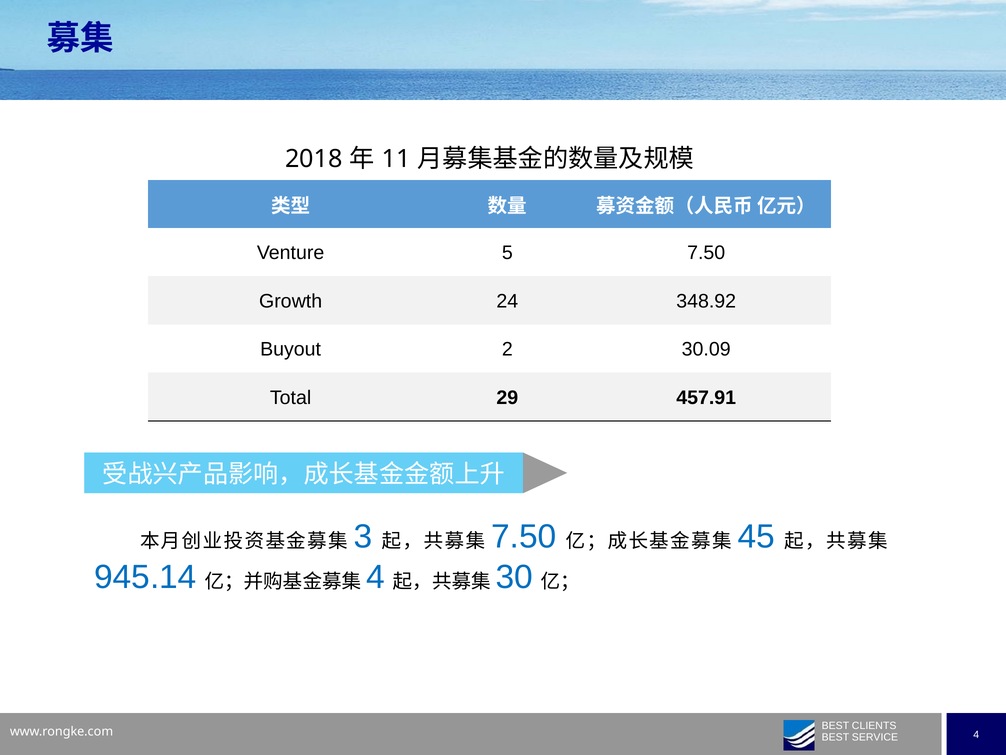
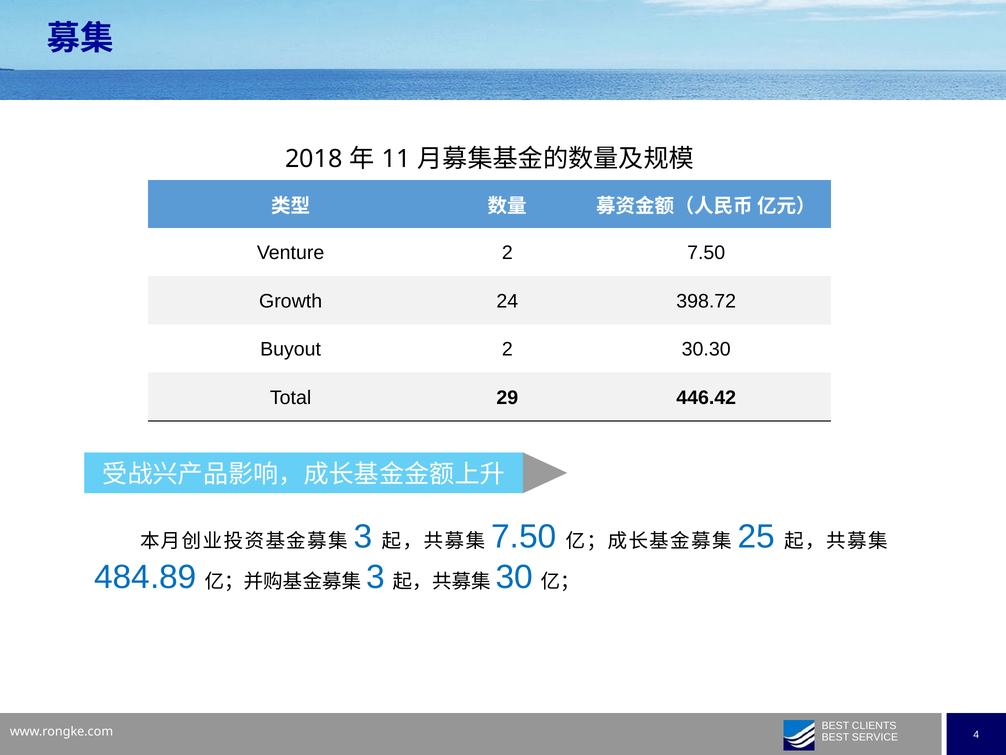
Venture 5: 5 -> 2
348.92: 348.92 -> 398.72
30.09: 30.09 -> 30.30
457.91: 457.91 -> 446.42
45: 45 -> 25
945.14: 945.14 -> 484.89
4 at (376, 577): 4 -> 3
